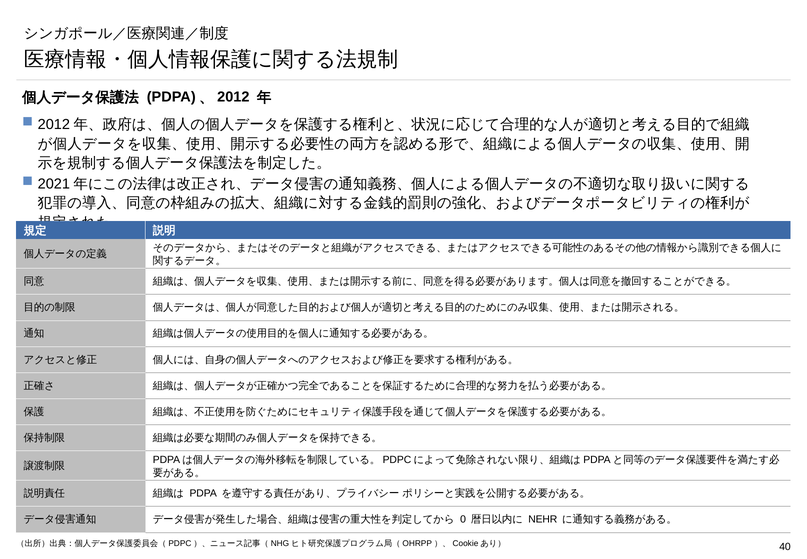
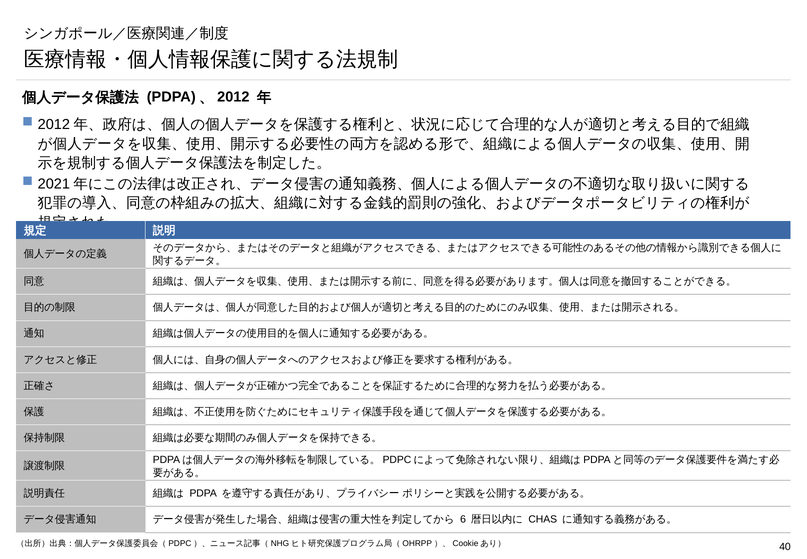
0: 0 -> 6
NEHR: NEHR -> CHAS
